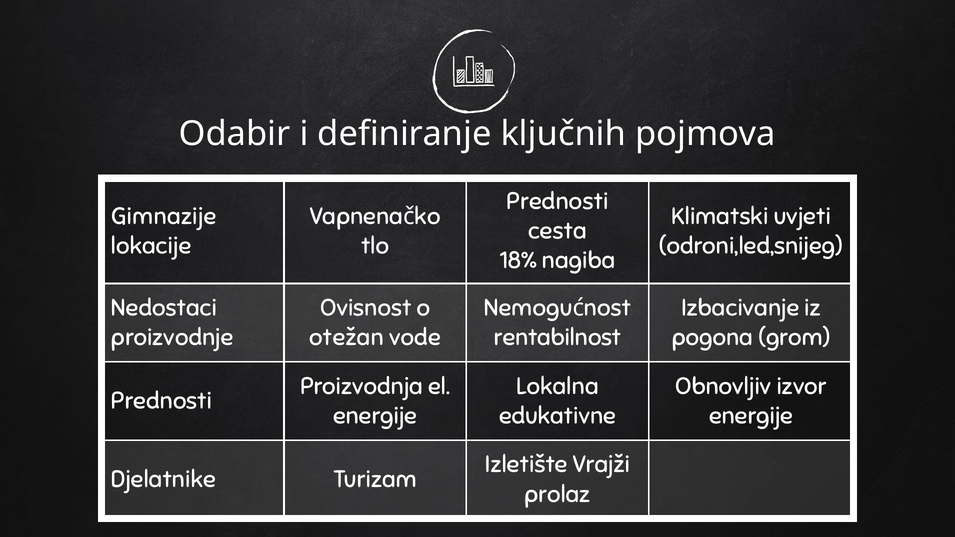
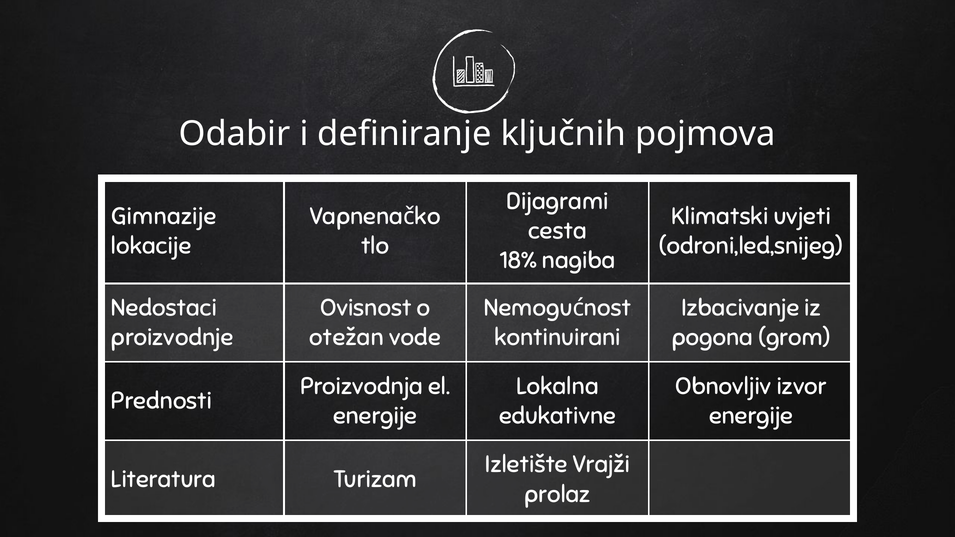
Prednosti at (557, 201): Prednosti -> Dijagrami
rentabilnost: rentabilnost -> kontinuirani
Djelatnike: Djelatnike -> Literatura
